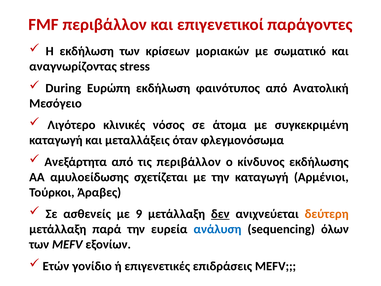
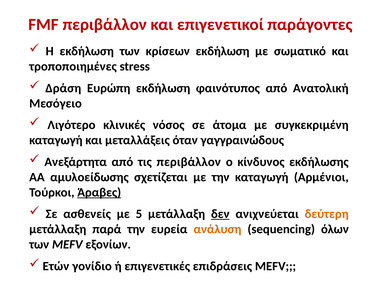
κρίσεων μοριακών: μοριακών -> εκδήλωση
αναγνωρίζοντας: αναγνωρίζοντας -> τροποποιημένες
During: During -> Δράση
φλεγμονόσωμα: φλεγμονόσωμα -> γαγγραινώδους
Άραβες underline: none -> present
9: 9 -> 5
ανάλυση colour: blue -> orange
